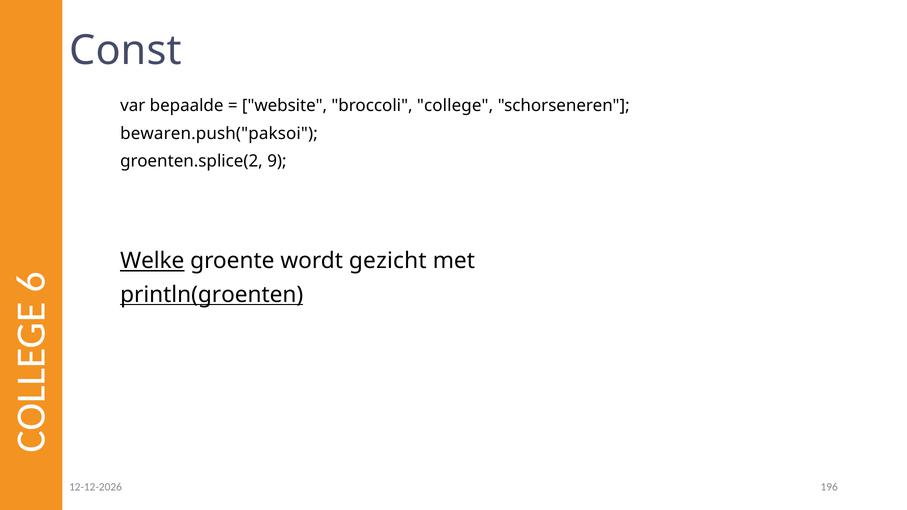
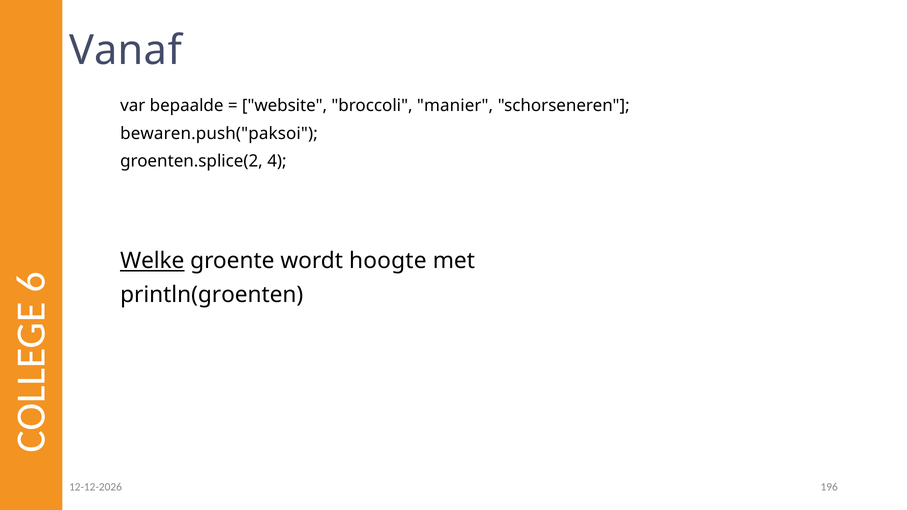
Const: Const -> Vanaf
college: college -> manier
9: 9 -> 4
gezicht: gezicht -> hoogte
println(groenten underline: present -> none
